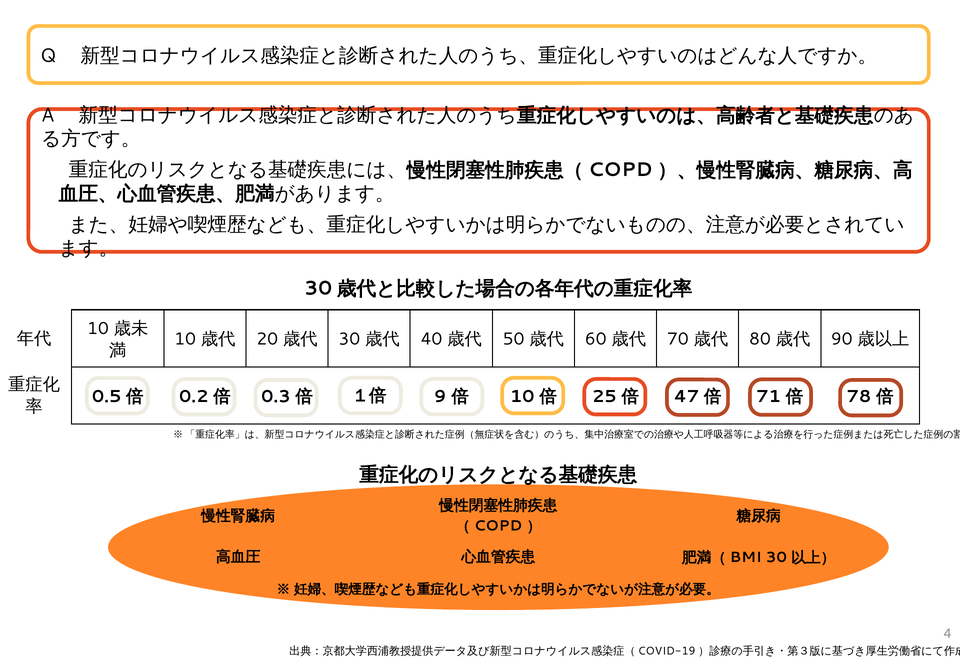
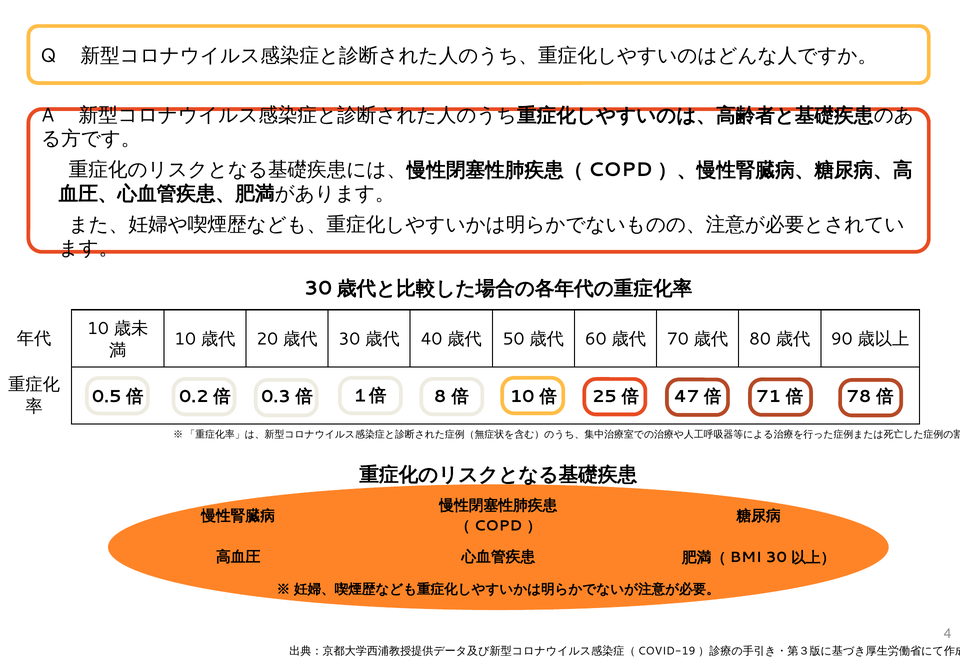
9: 9 -> 8
